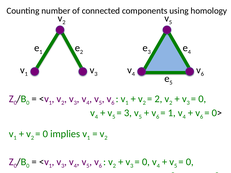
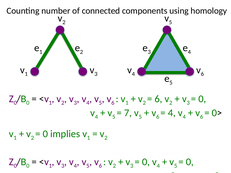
2 at (158, 99): 2 -> 6
3 at (128, 113): 3 -> 7
1 at (172, 113): 1 -> 4
